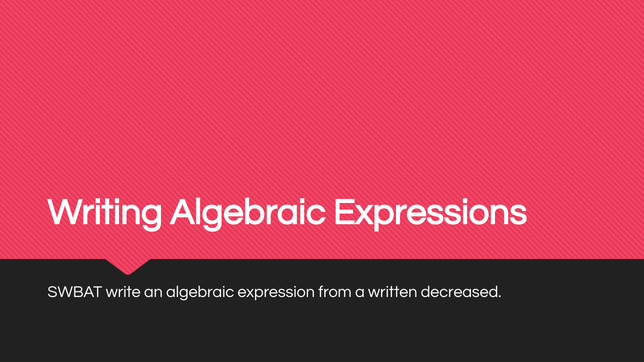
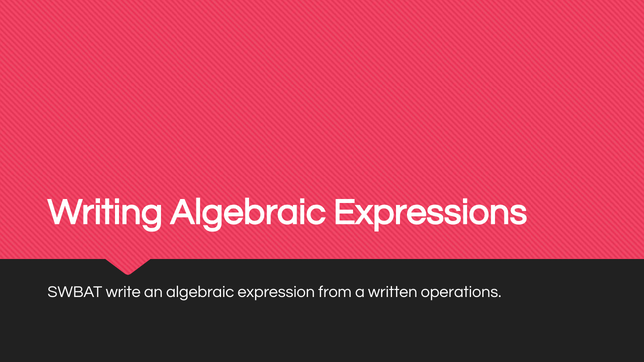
decreased: decreased -> operations
